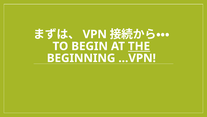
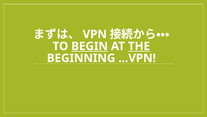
BEGIN underline: none -> present
